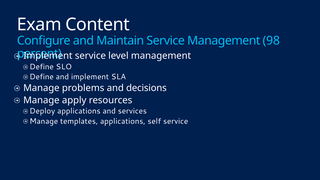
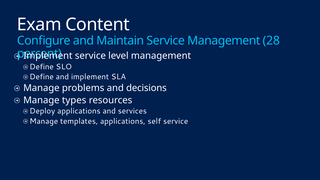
98: 98 -> 28
apply: apply -> types
